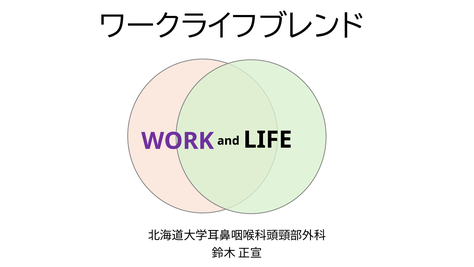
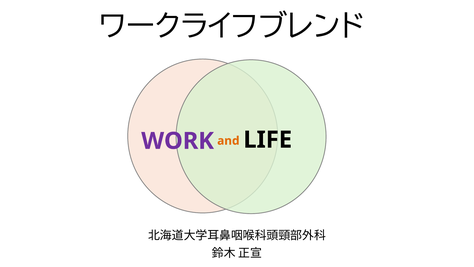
and colour: black -> orange
